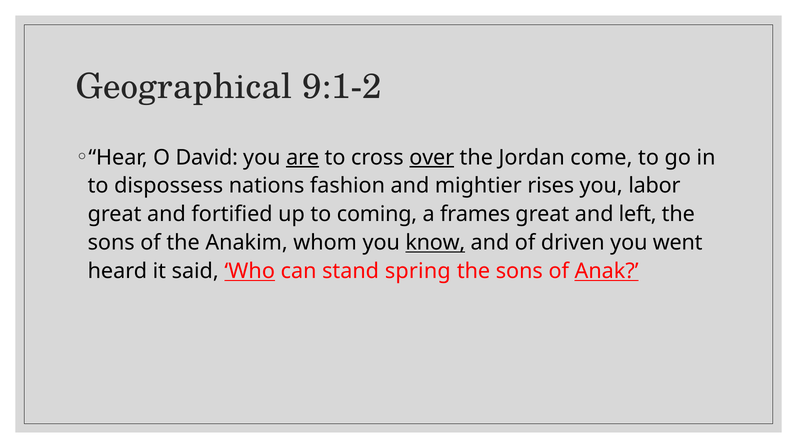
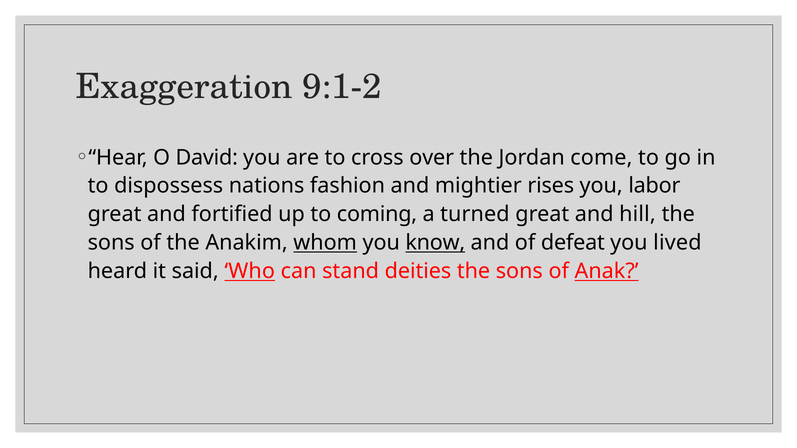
Geographical: Geographical -> Exaggeration
are underline: present -> none
over underline: present -> none
frames: frames -> turned
left: left -> hill
whom underline: none -> present
driven: driven -> defeat
went: went -> lived
spring: spring -> deities
